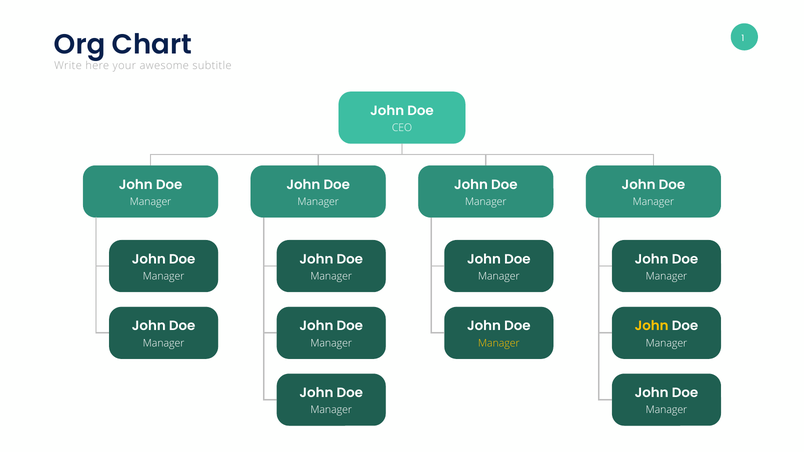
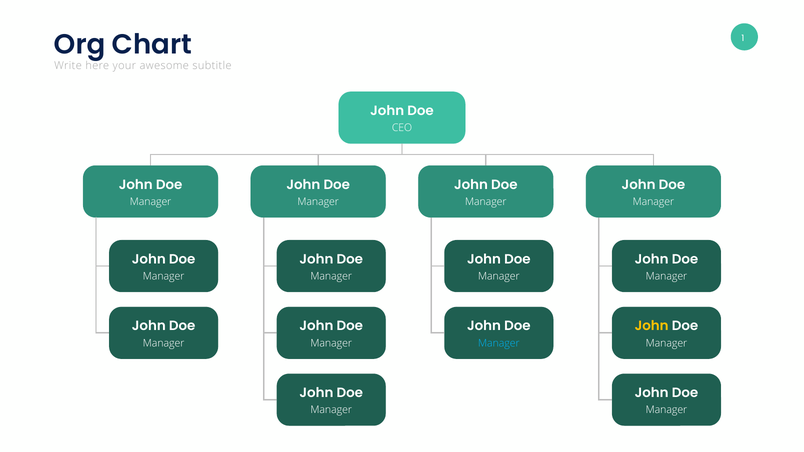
Manager at (499, 343) colour: yellow -> light blue
